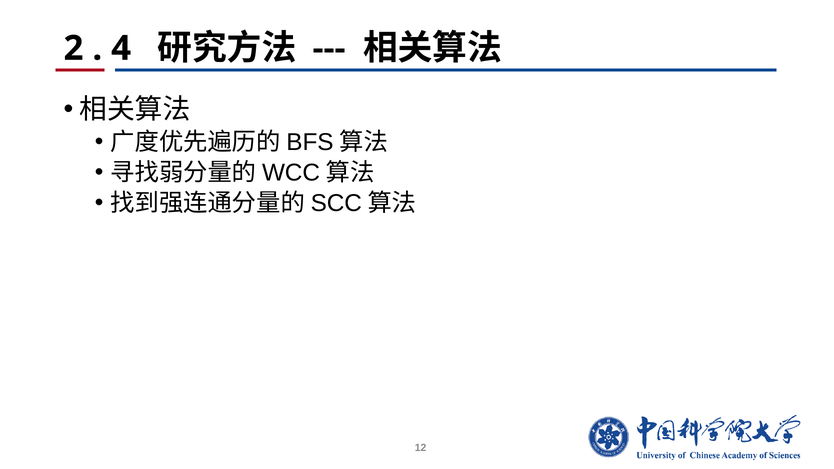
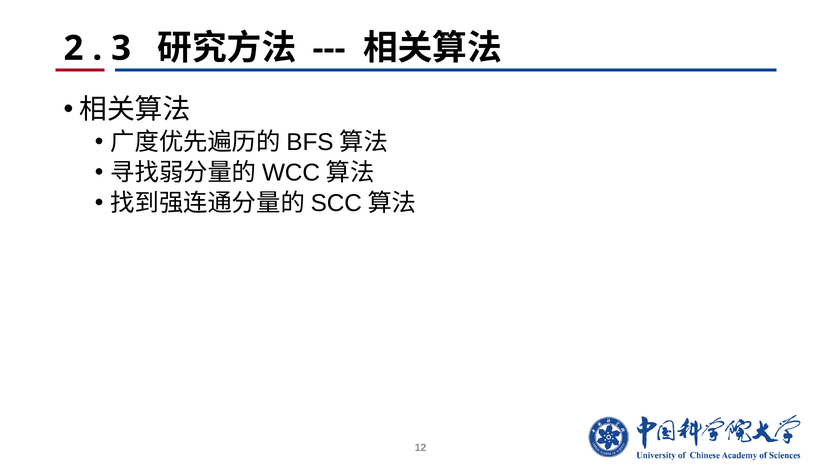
4: 4 -> 3
